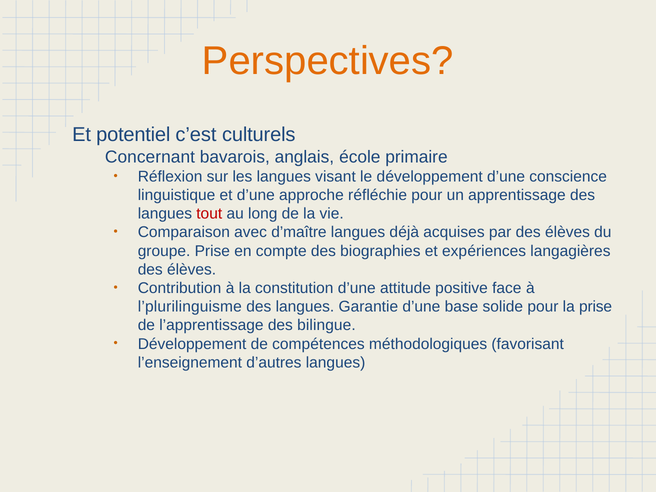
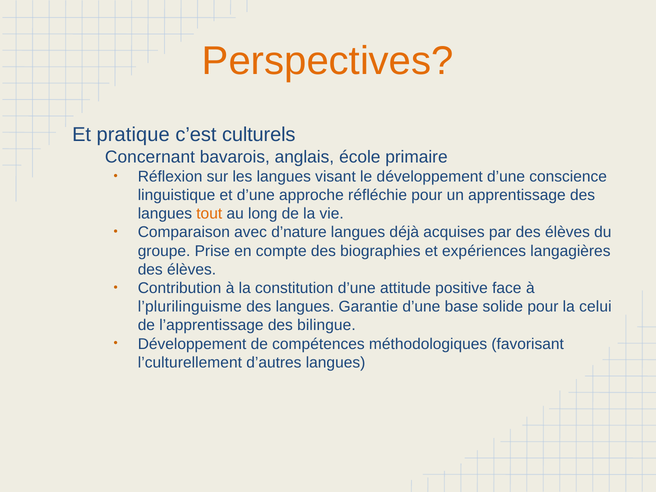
potentiel: potentiel -> pratique
tout colour: red -> orange
d’maître: d’maître -> d’nature
la prise: prise -> celui
l’enseignement: l’enseignement -> l’culturellement
